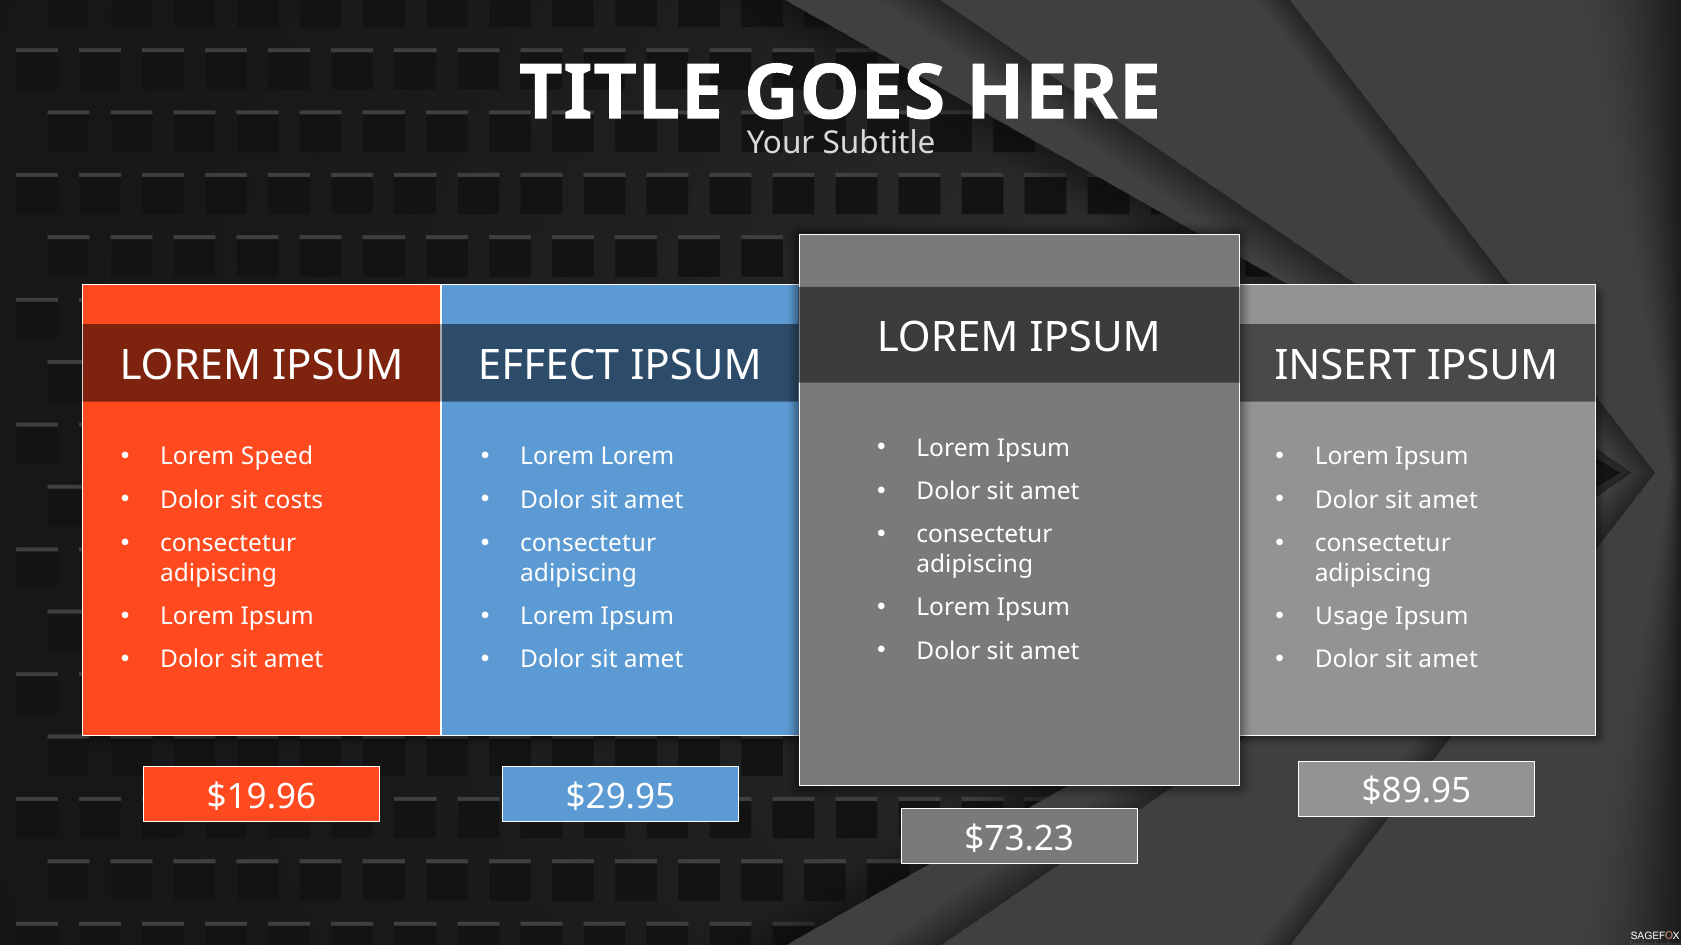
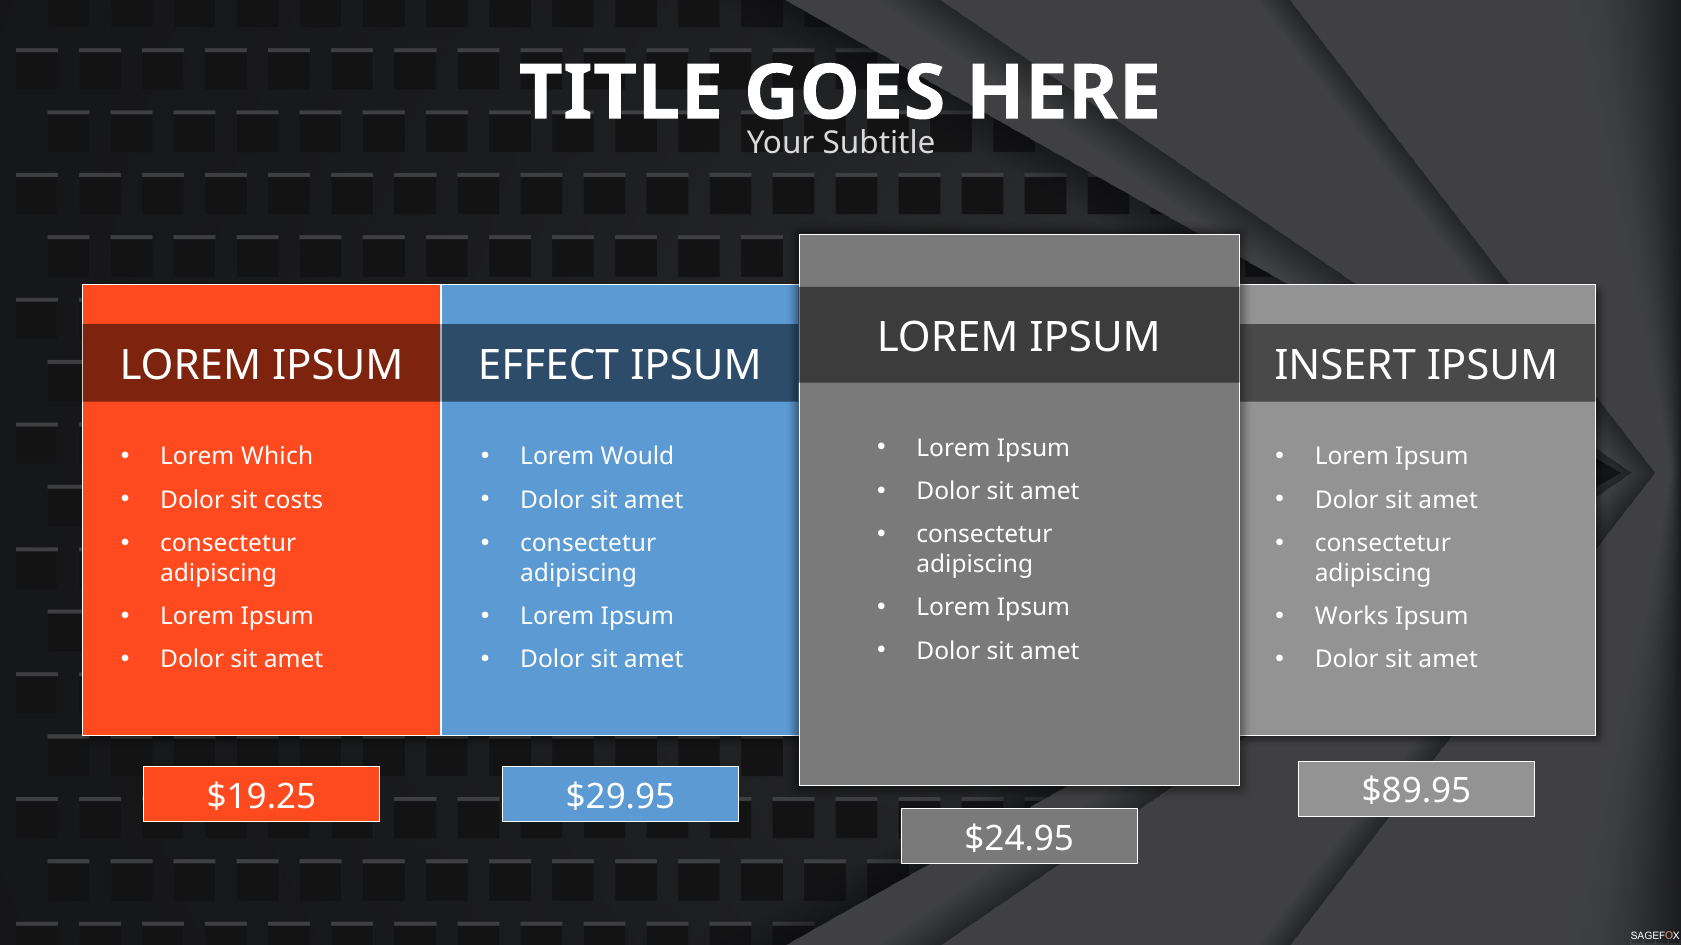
Speed: Speed -> Which
Lorem Lorem: Lorem -> Would
Usage: Usage -> Works
$19.96: $19.96 -> $19.25
$73.23: $73.23 -> $24.95
